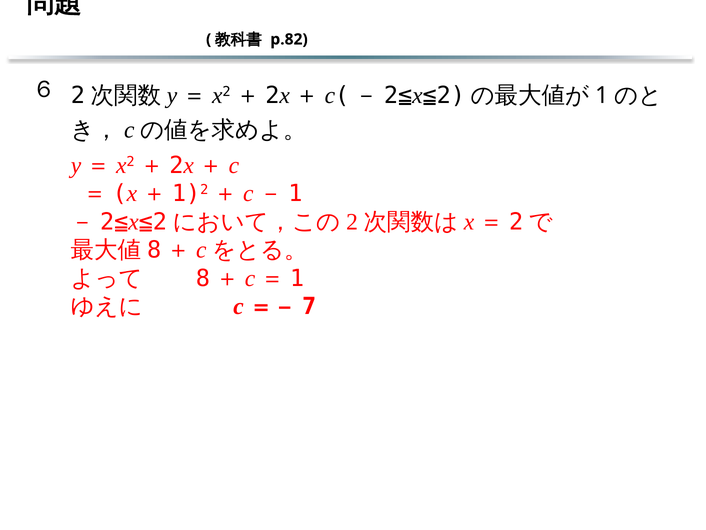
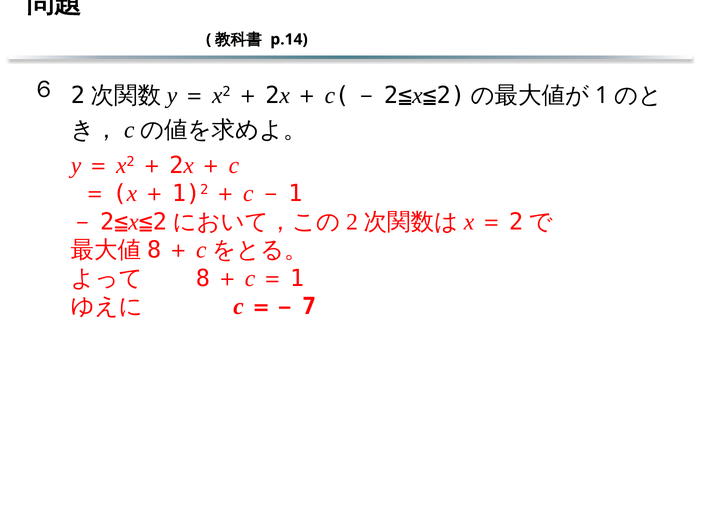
p.82: p.82 -> p.14
